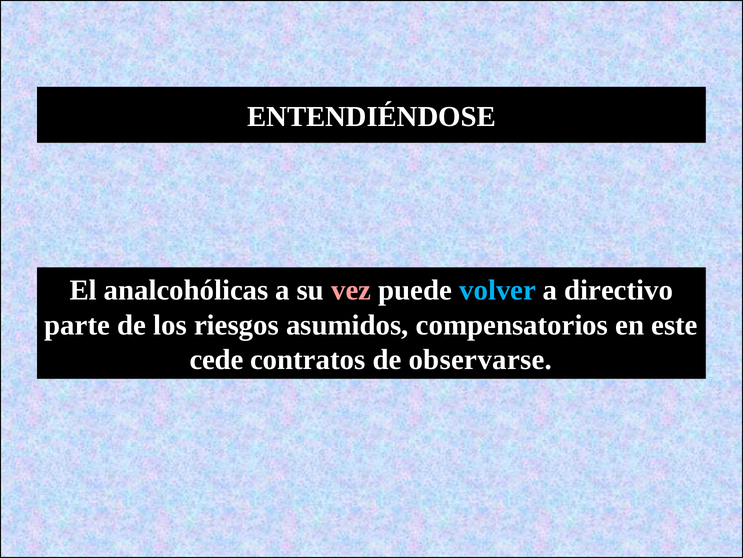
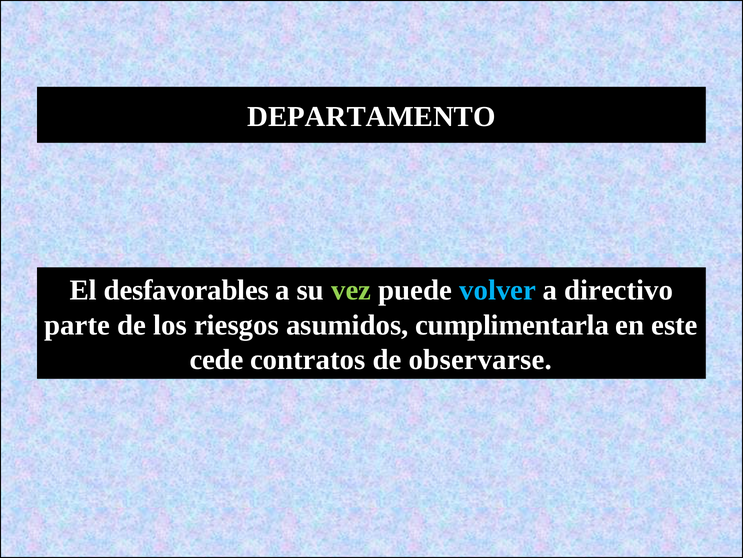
ENTENDIÉNDOSE: ENTENDIÉNDOSE -> DEPARTAMENTO
analcohólicas: analcohólicas -> desfavorables
vez colour: pink -> light green
compensatorios: compensatorios -> cumplimentarla
